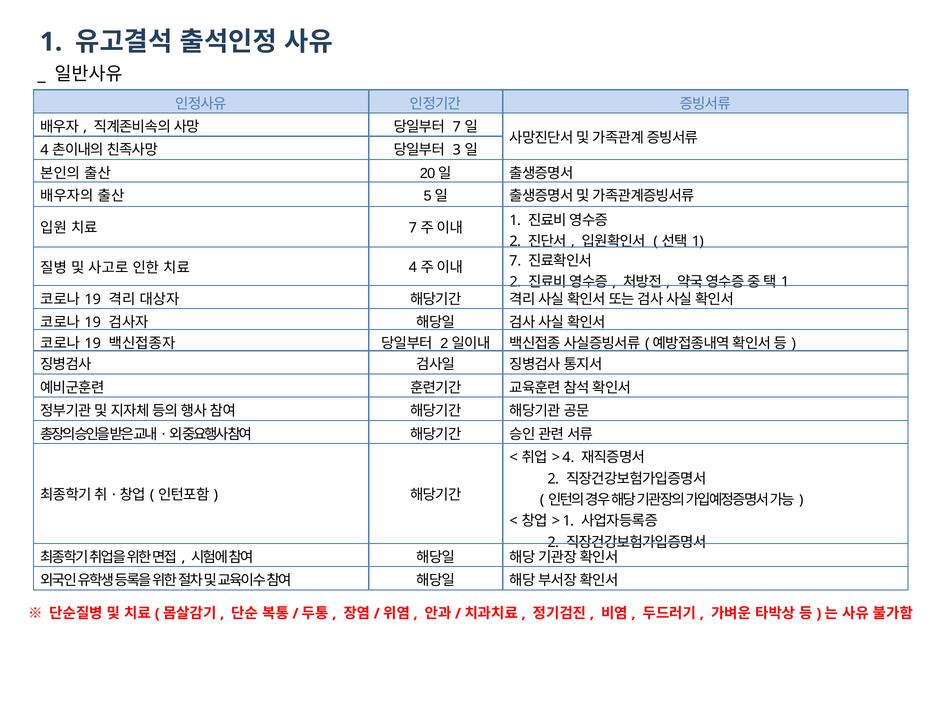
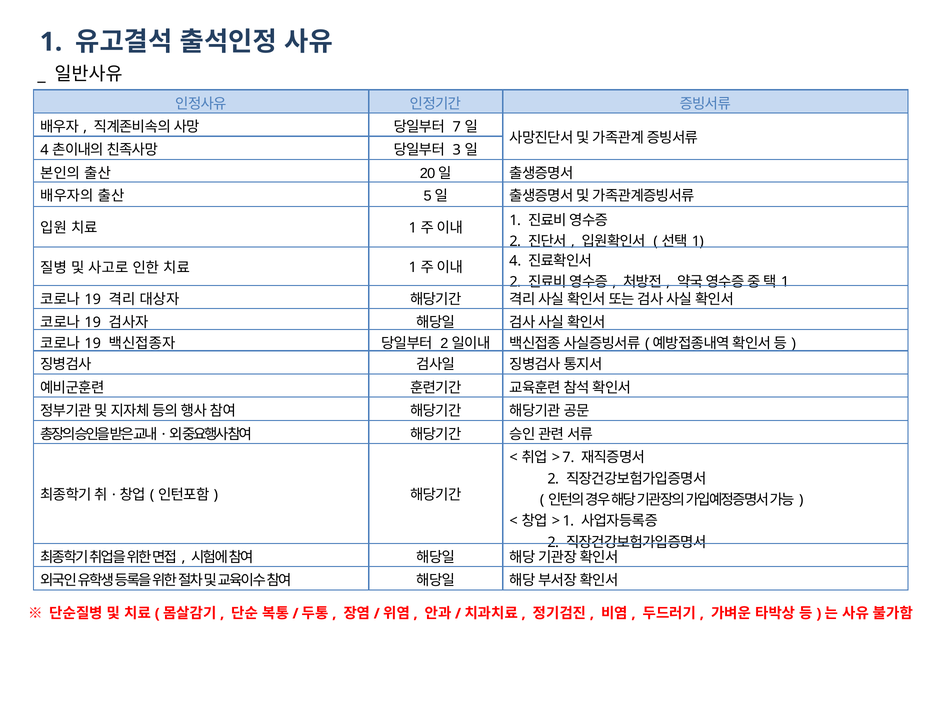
7 at (413, 228): 7 -> 1
4 at (413, 268): 4 -> 1
7 at (515, 261): 7 -> 4
4 at (568, 457): 4 -> 7
